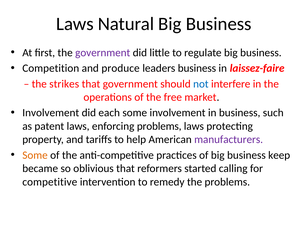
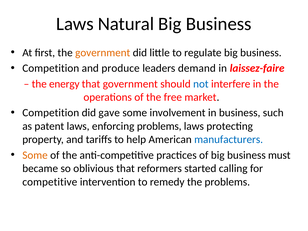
government at (103, 53) colour: purple -> orange
leaders business: business -> demand
strikes: strikes -> energy
Involvement at (51, 113): Involvement -> Competition
each: each -> gave
manufacturers colour: purple -> blue
keep: keep -> must
